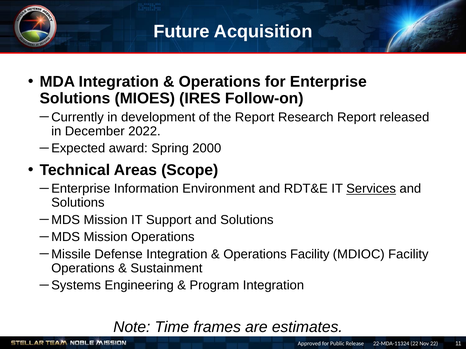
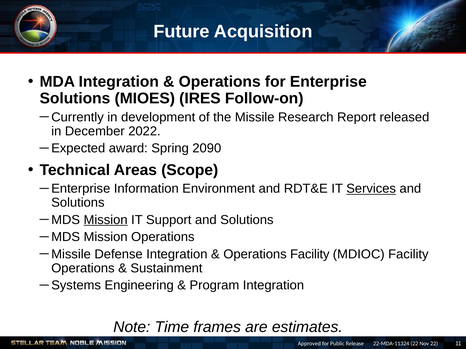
the Report: Report -> Missile
2000: 2000 -> 2090
Mission at (106, 220) underline: none -> present
